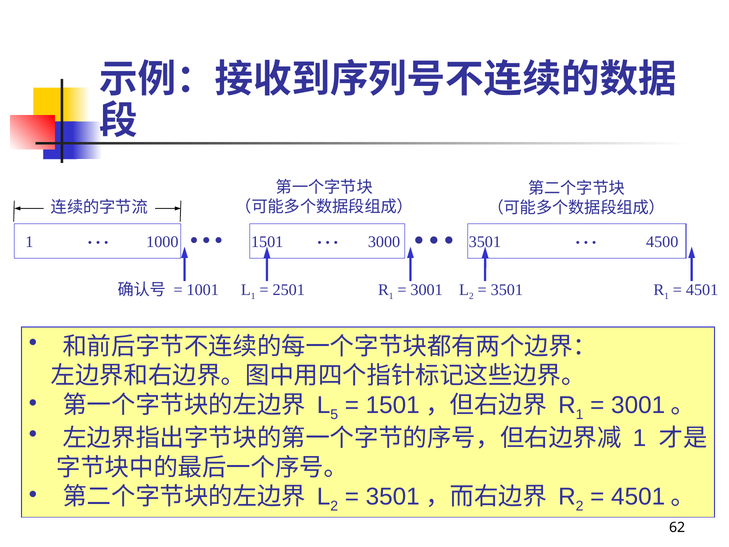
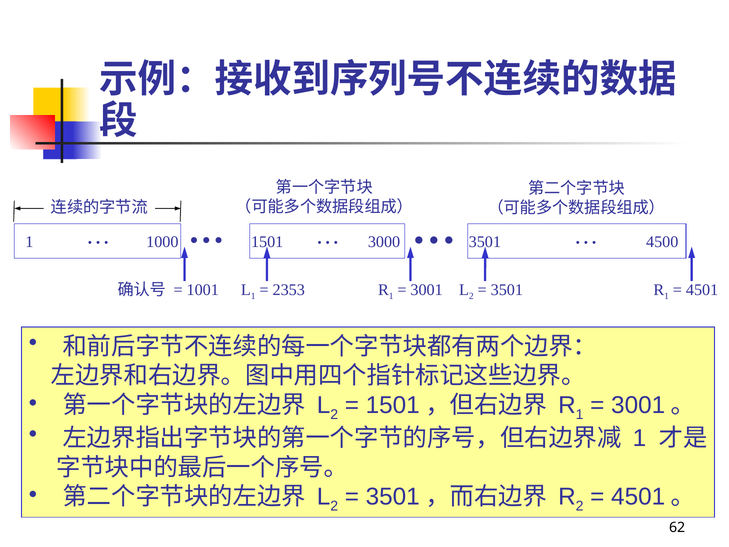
2501: 2501 -> 2353
5 at (334, 414): 5 -> 2
